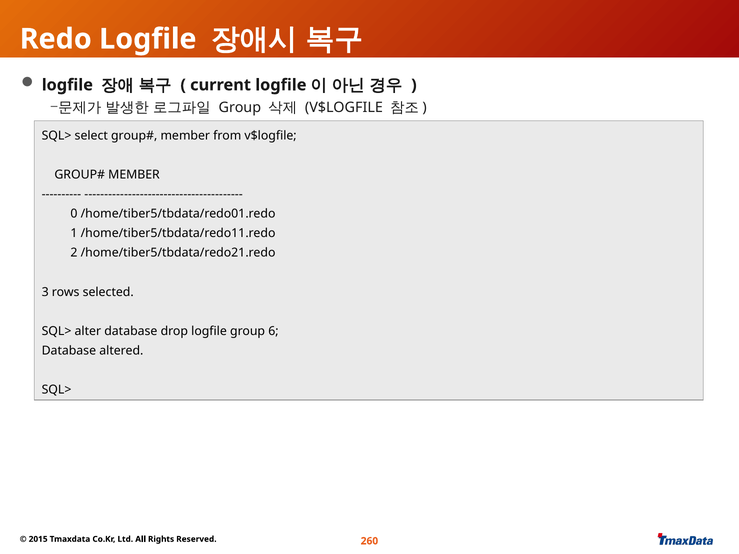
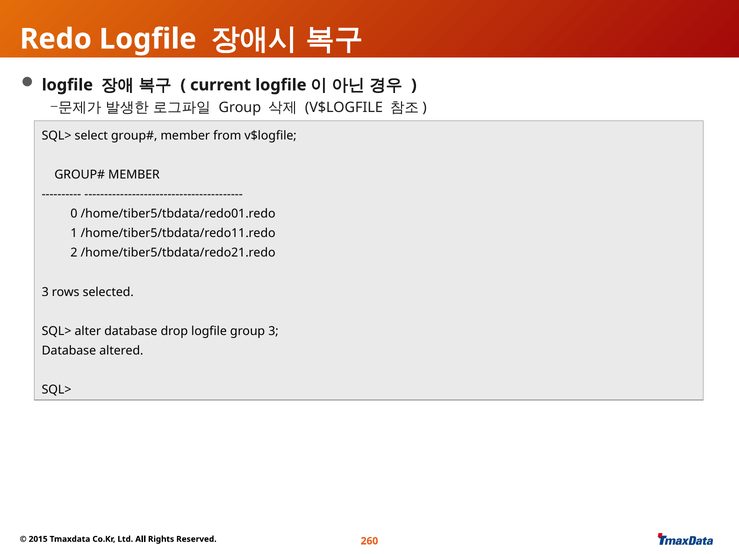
group 6: 6 -> 3
